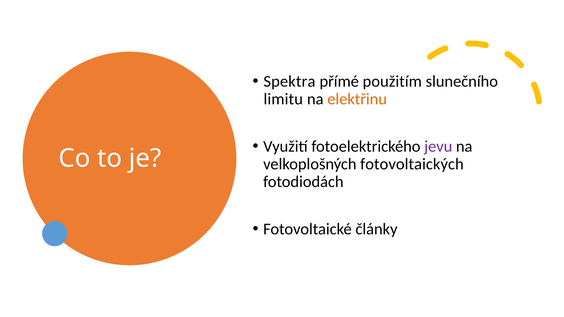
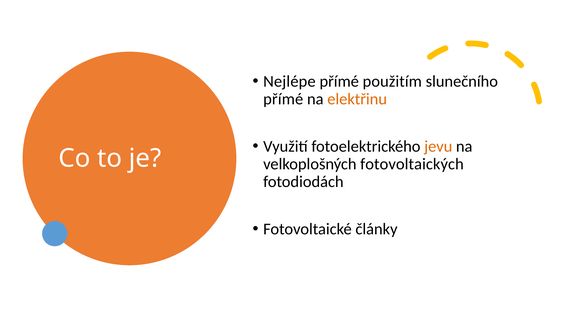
Spektra: Spektra -> Nejlépe
limitu at (283, 99): limitu -> přímé
jevu colour: purple -> orange
